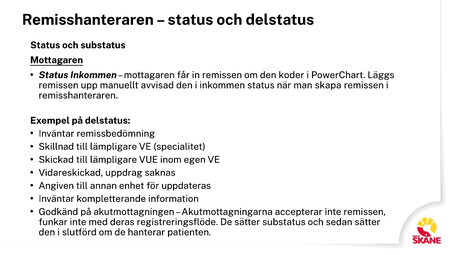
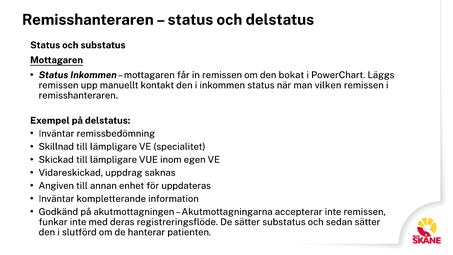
koder: koder -> bokat
avvisad: avvisad -> kontakt
skapa: skapa -> vilken
